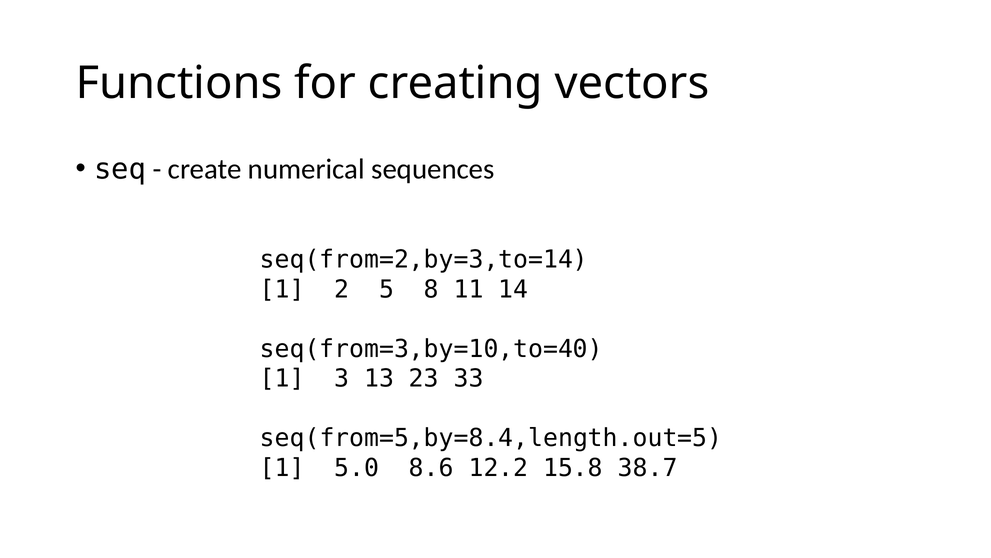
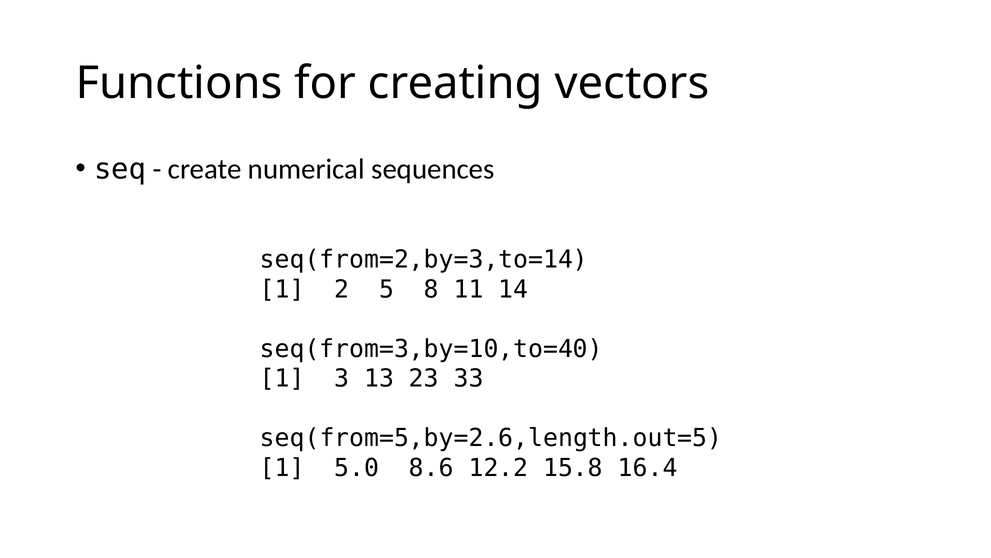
seq(from=5,by=8.4,length.out=5: seq(from=5,by=8.4,length.out=5 -> seq(from=5,by=2.6,length.out=5
38.7: 38.7 -> 16.4
